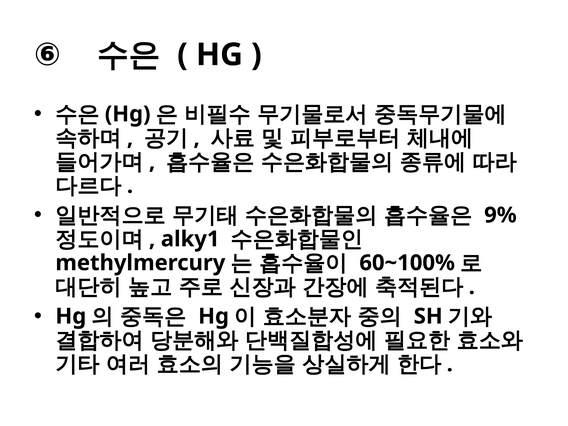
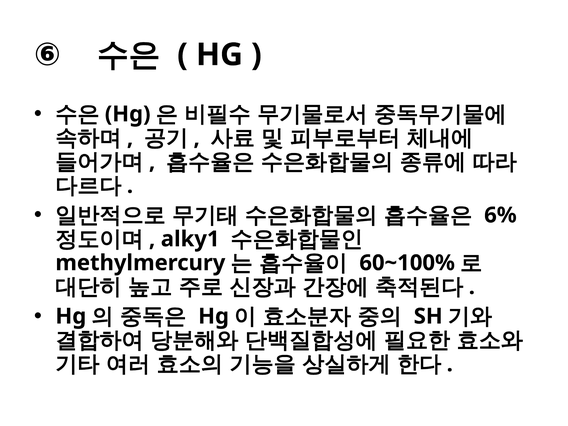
9%: 9% -> 6%
